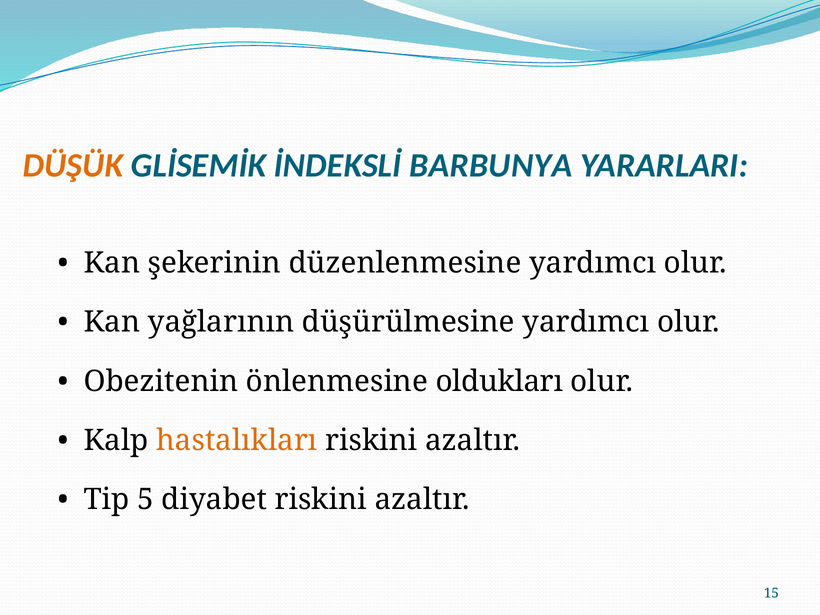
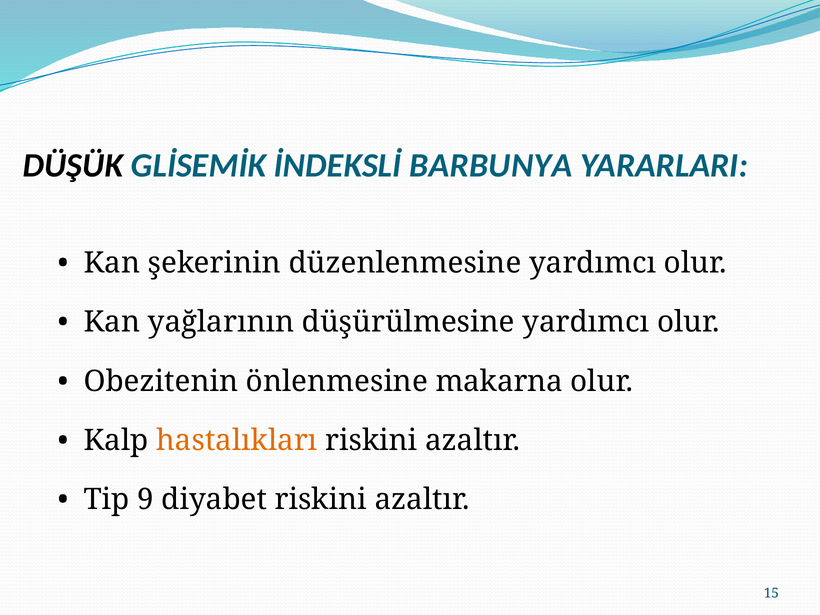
DÜŞÜK colour: orange -> black
oldukları: oldukları -> makarna
5: 5 -> 9
